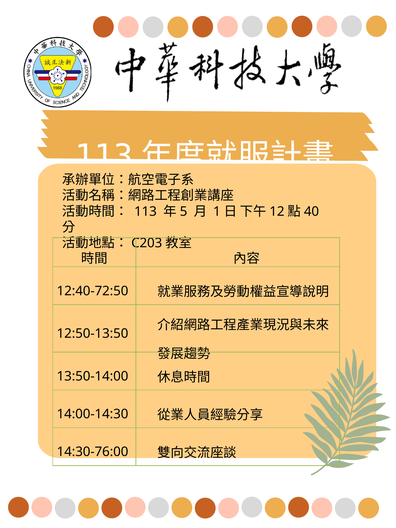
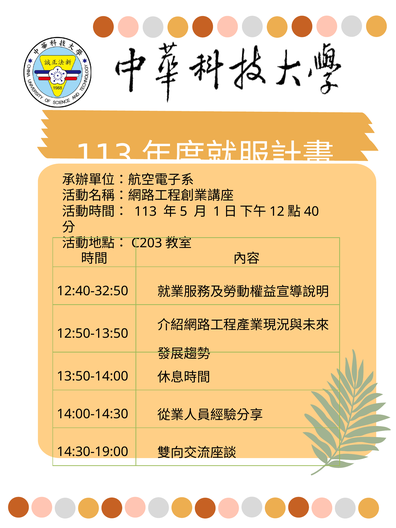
12:40-72:50: 12:40-72:50 -> 12:40-32:50
14:30-76:00: 14:30-76:00 -> 14:30-19:00
